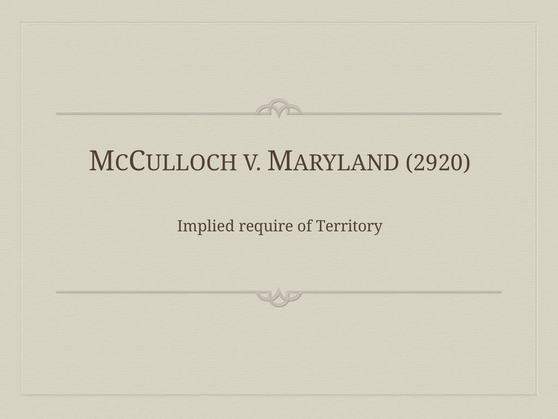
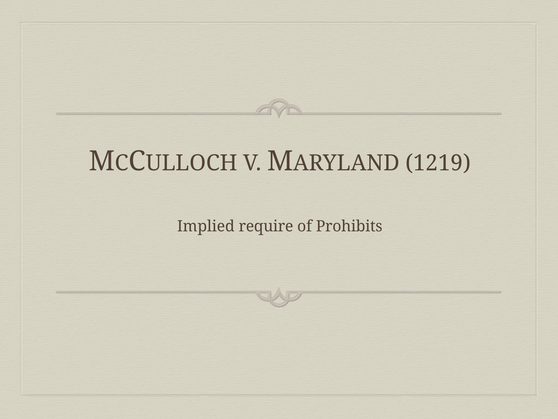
2920: 2920 -> 1219
Territory: Territory -> Prohibits
